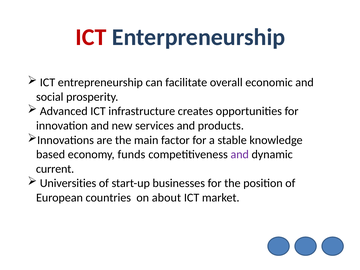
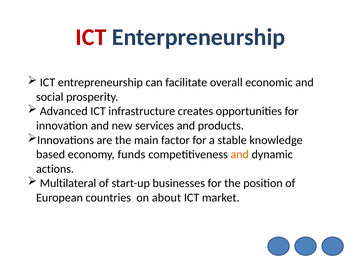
and at (240, 154) colour: purple -> orange
current: current -> actions
Universities: Universities -> Multilateral
